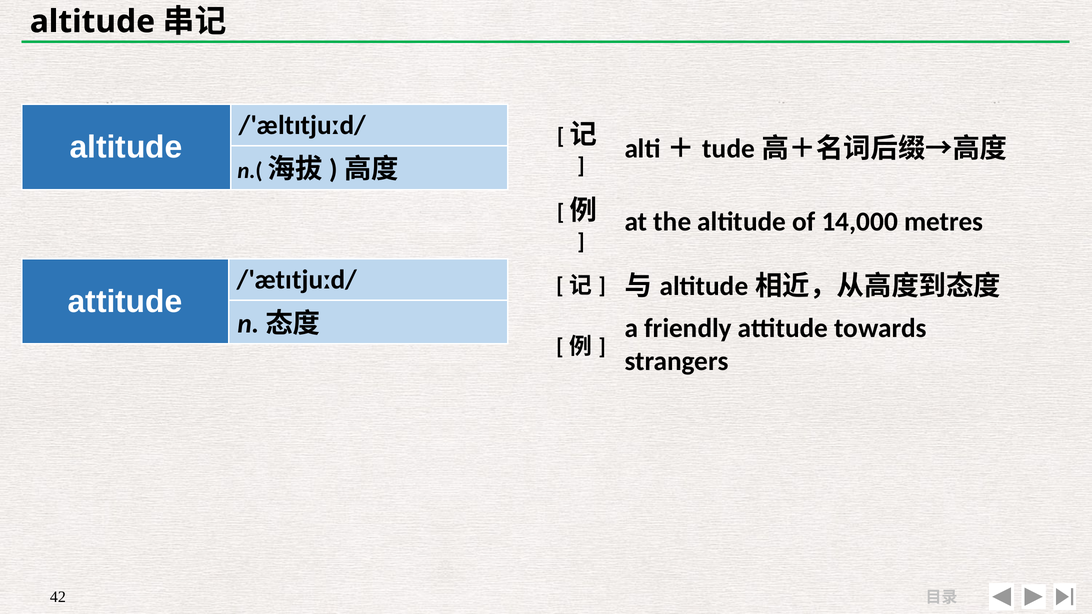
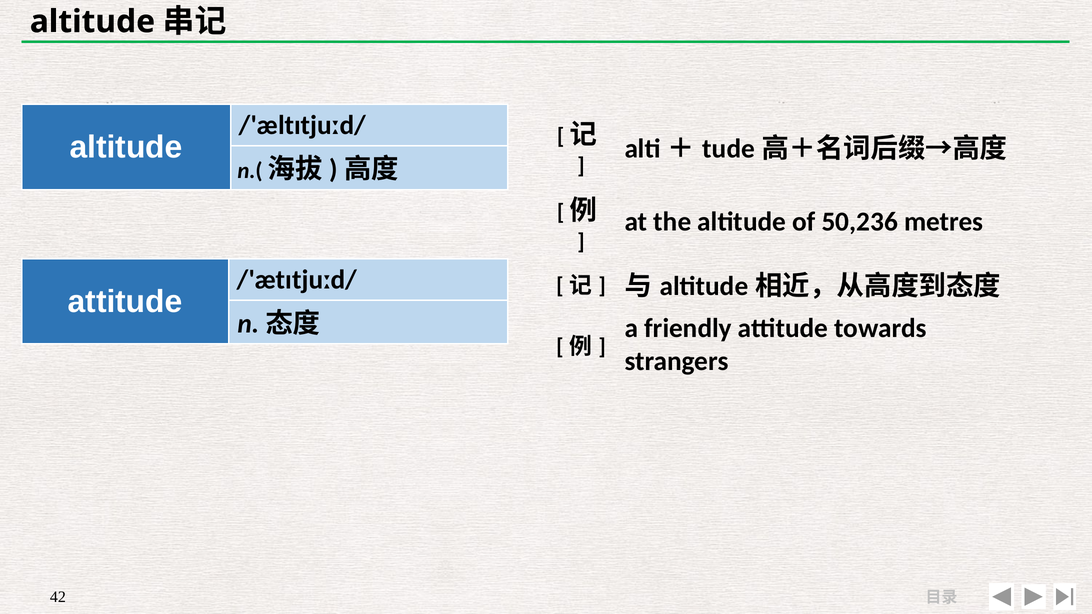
14,000: 14,000 -> 50,236
